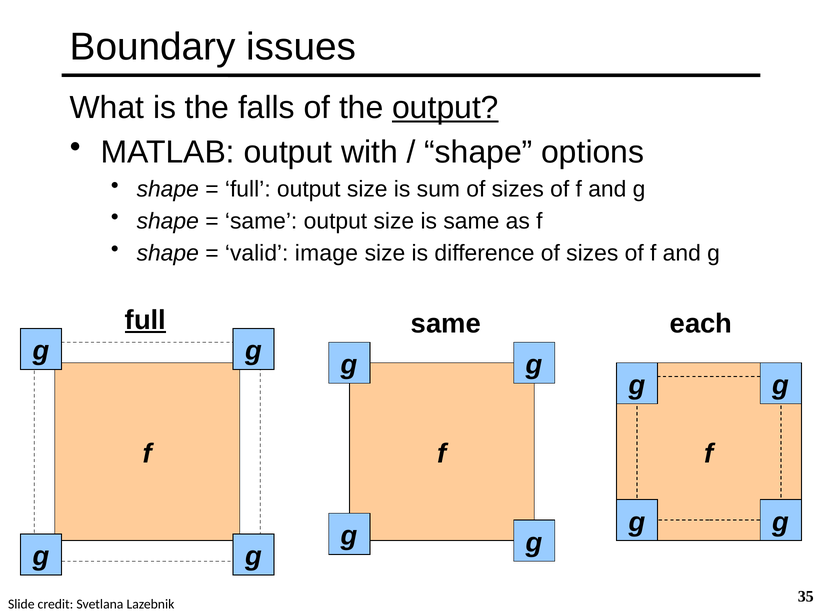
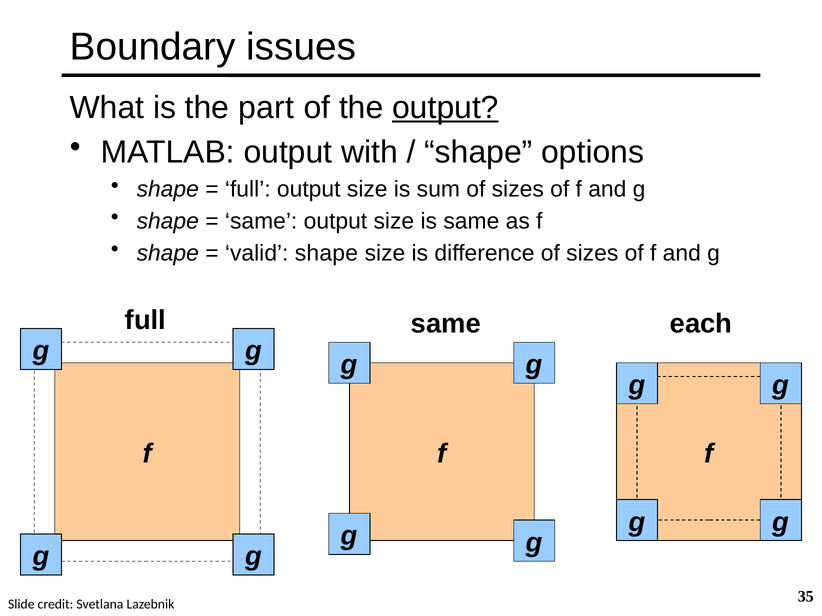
falls: falls -> part
valid image: image -> shape
full at (145, 320) underline: present -> none
